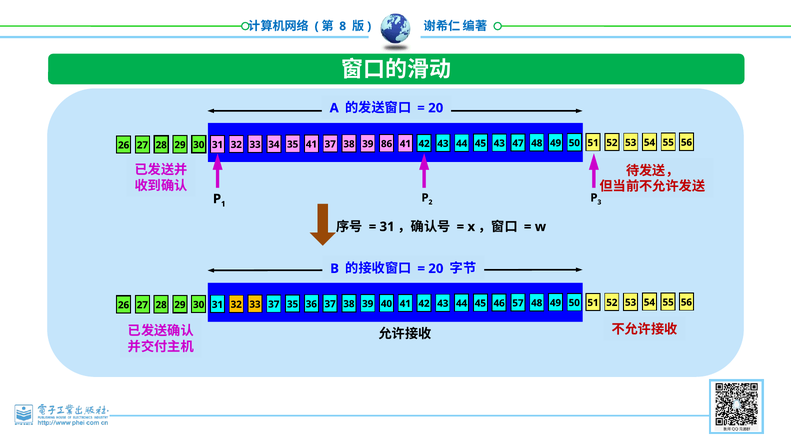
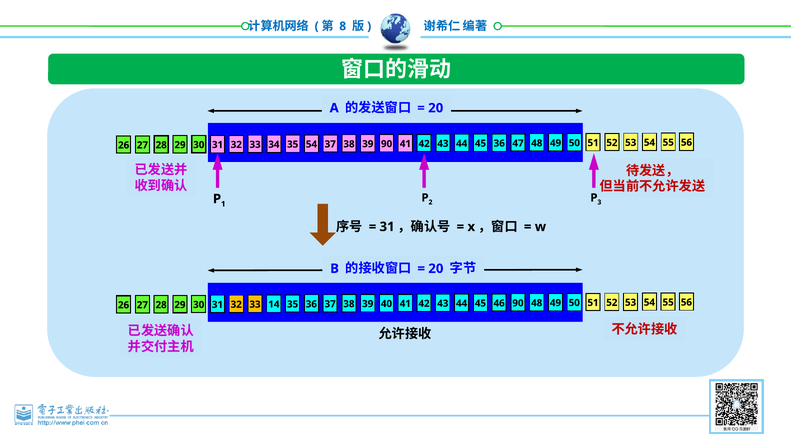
35 41: 41 -> 54
39 86: 86 -> 90
45 43: 43 -> 36
33 37: 37 -> 14
46 57: 57 -> 90
